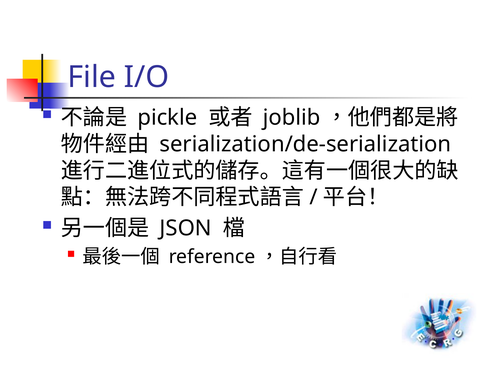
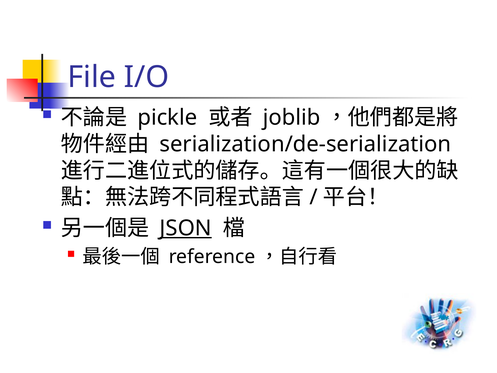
JSON underline: none -> present
